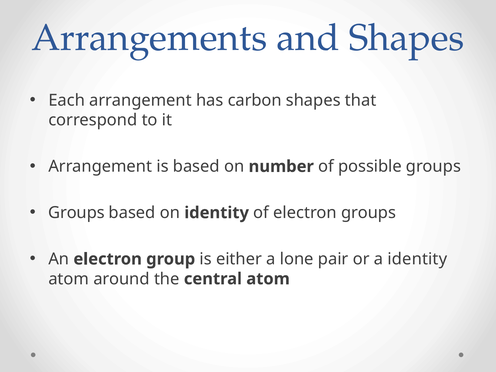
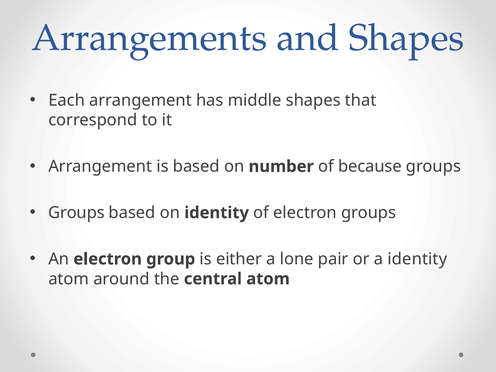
carbon: carbon -> middle
possible: possible -> because
